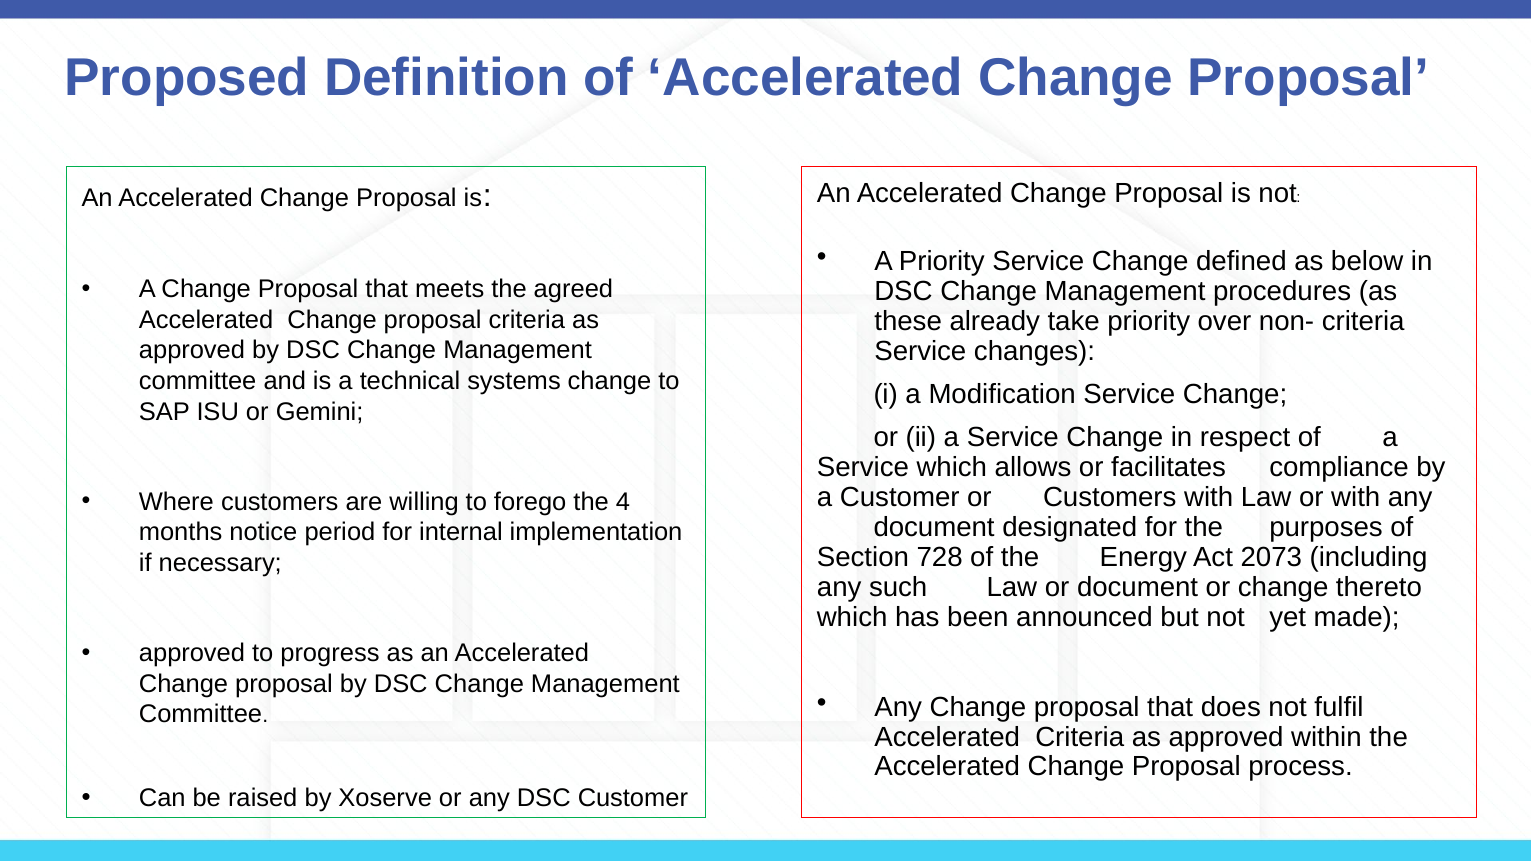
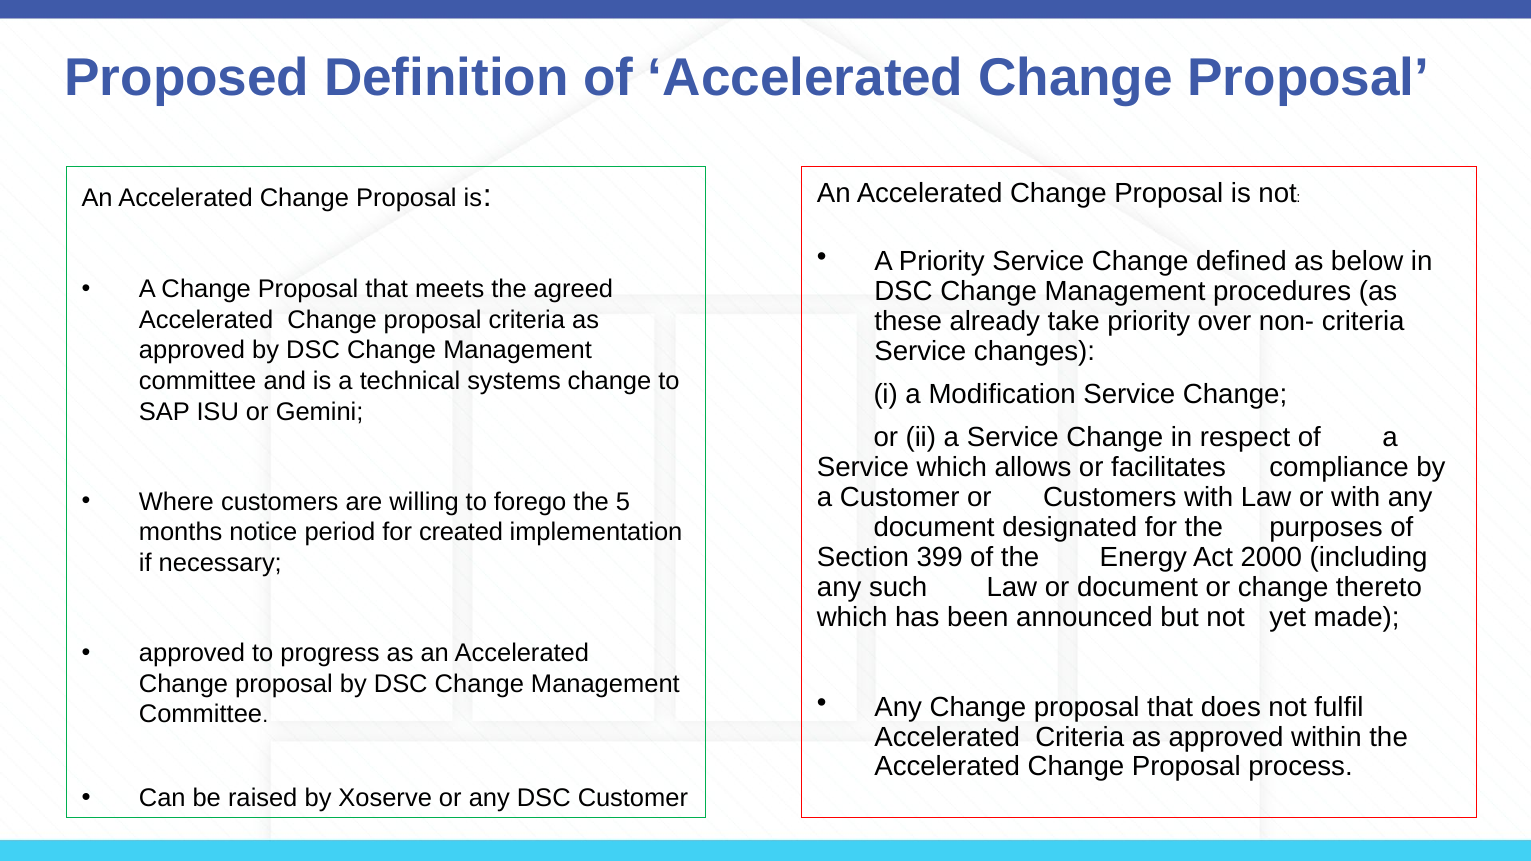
4: 4 -> 5
internal: internal -> created
728: 728 -> 399
2073: 2073 -> 2000
